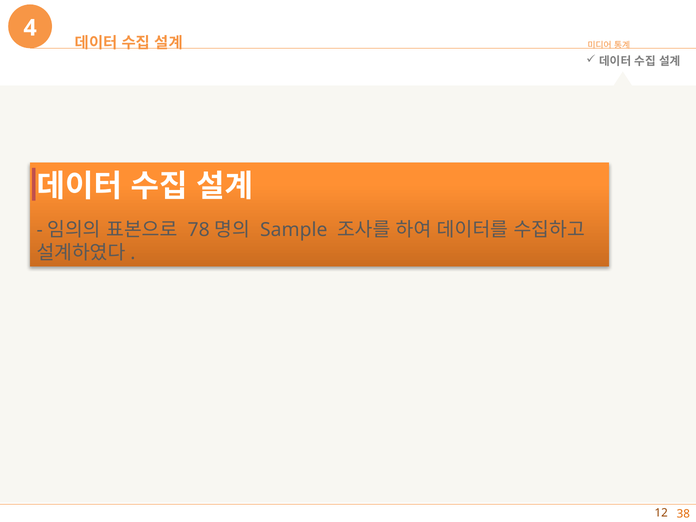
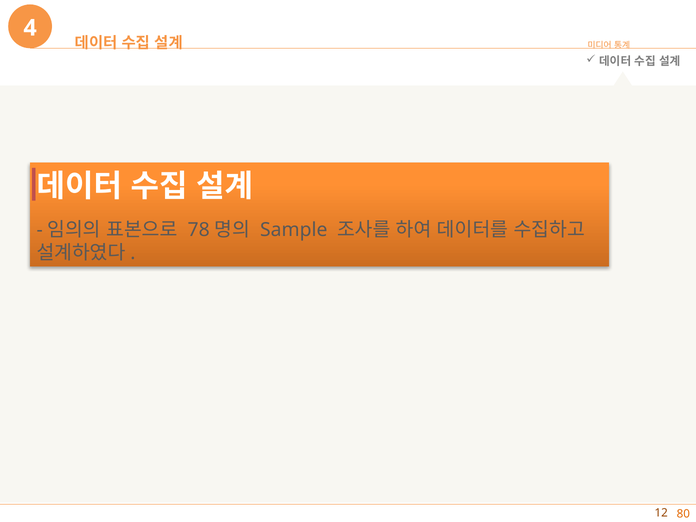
38: 38 -> 80
